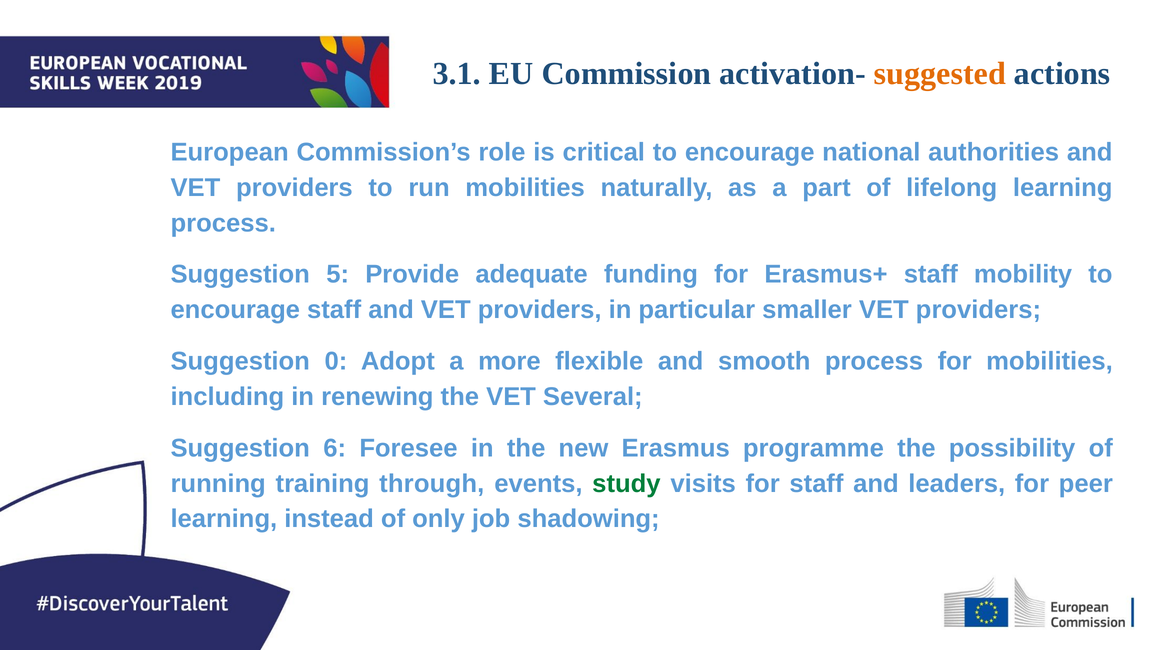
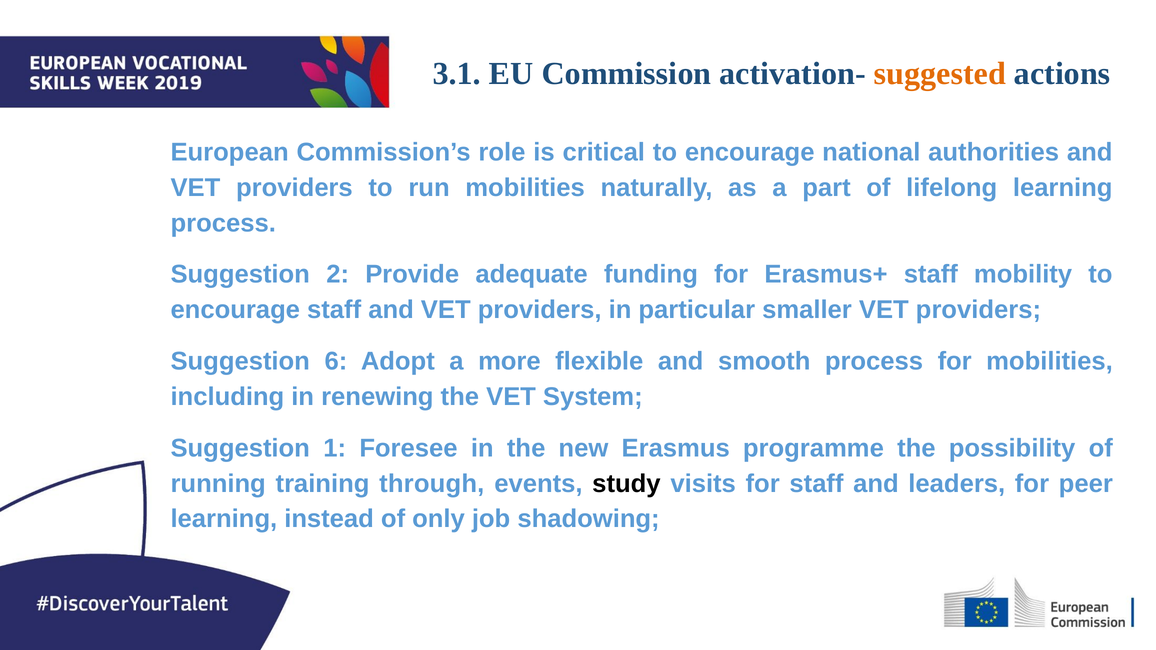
5: 5 -> 2
0: 0 -> 6
Several: Several -> System
6: 6 -> 1
study colour: green -> black
